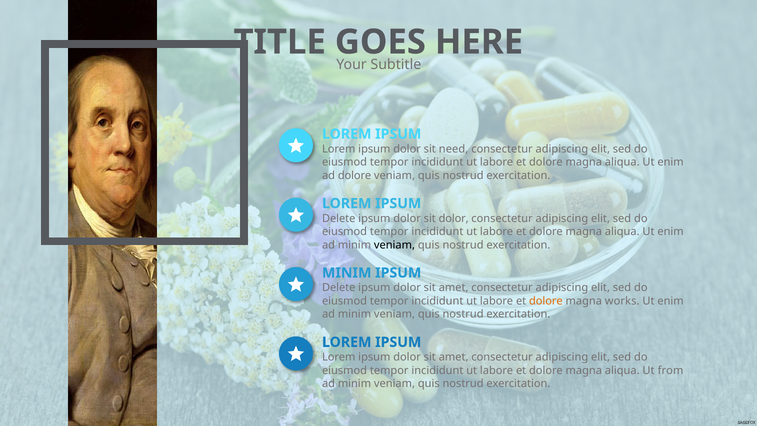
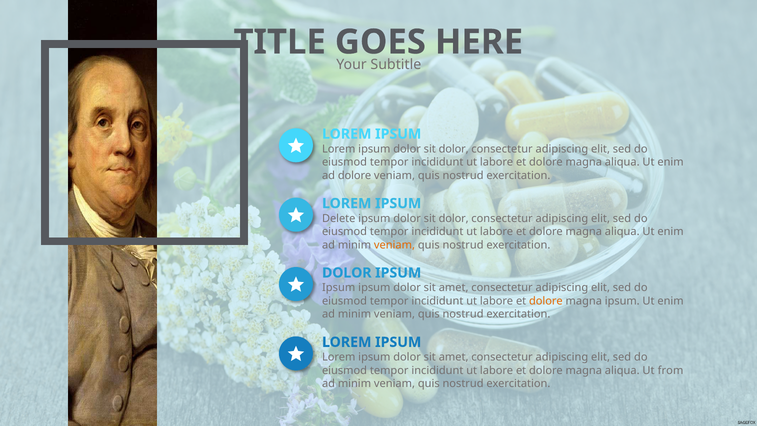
need at (454, 149): need -> dolor
veniam at (394, 245) colour: black -> orange
MINIM at (347, 273): MINIM -> DOLOR
Delete at (339, 288): Delete -> Ipsum
magna works: works -> ipsum
